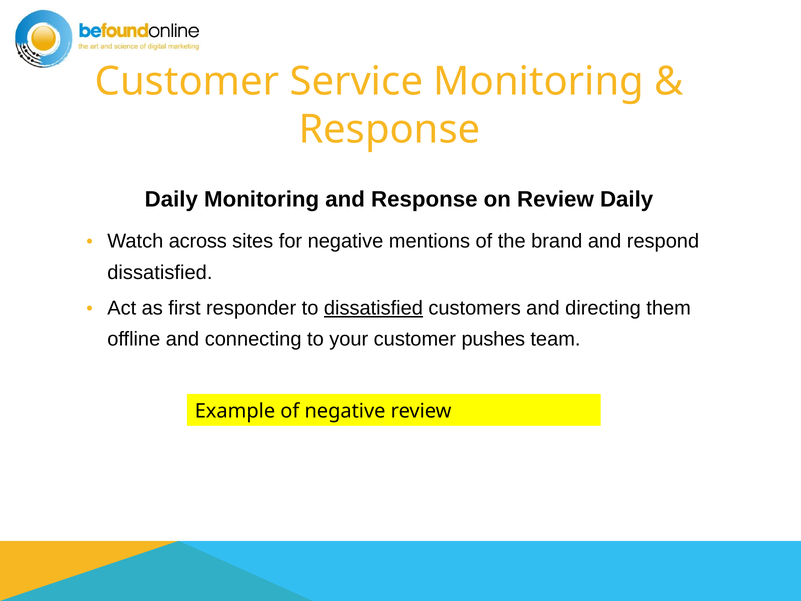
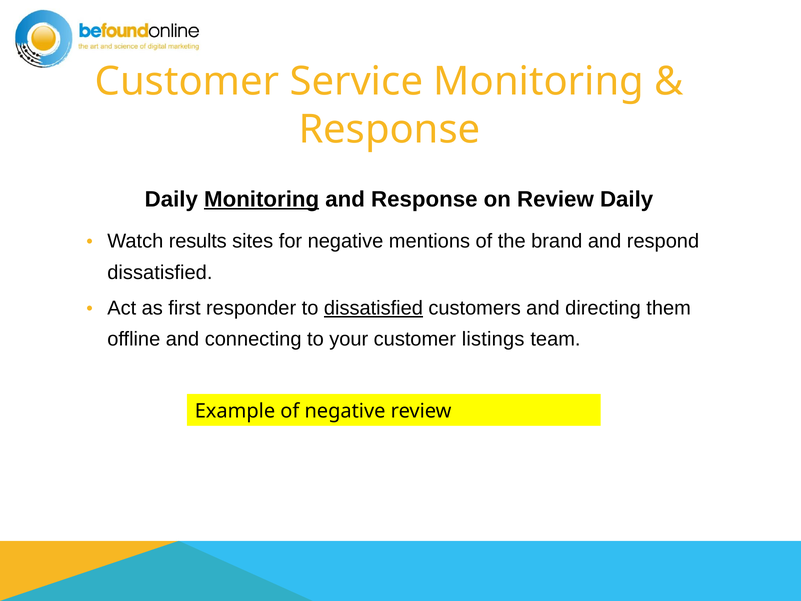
Monitoring at (262, 199) underline: none -> present
across: across -> results
pushes: pushes -> listings
